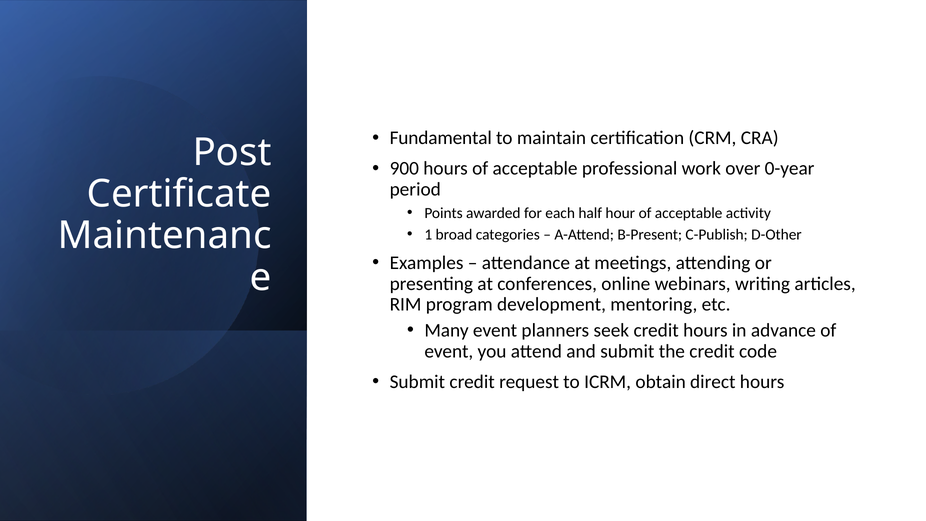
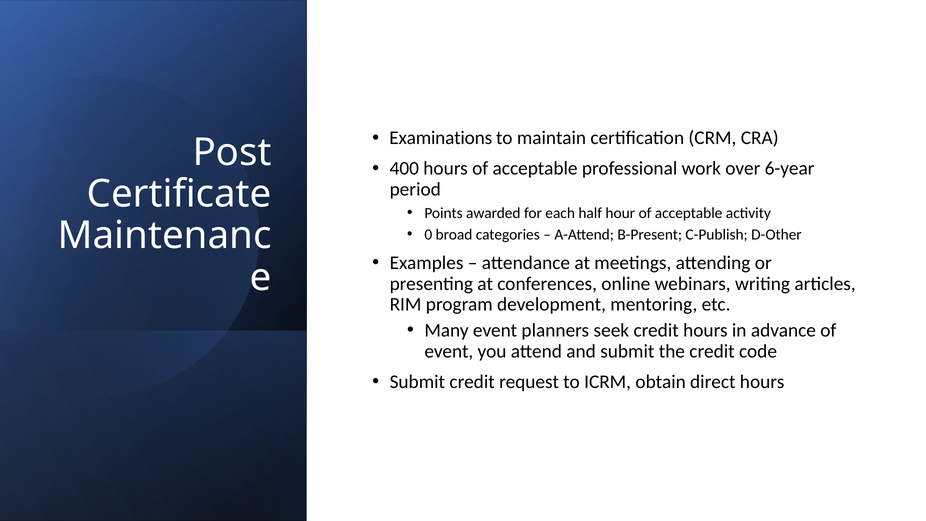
Fundamental: Fundamental -> Examinations
900: 900 -> 400
0-year: 0-year -> 6-year
1: 1 -> 0
